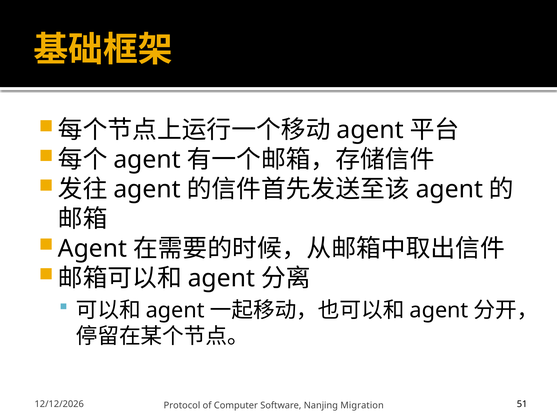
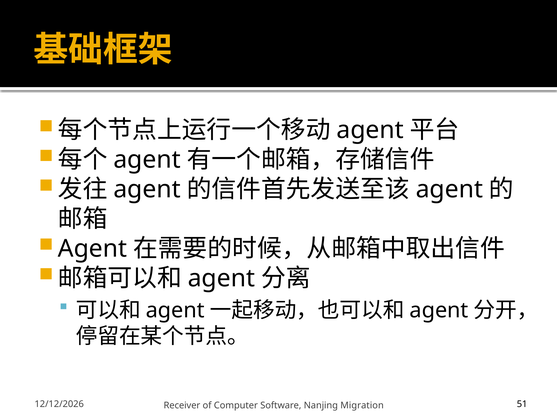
Protocol: Protocol -> Receiver
